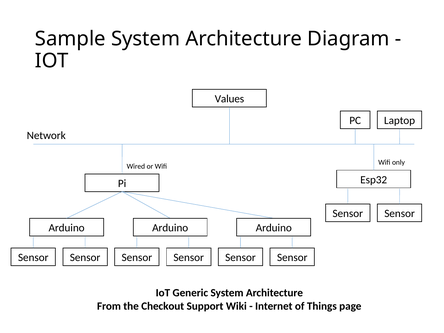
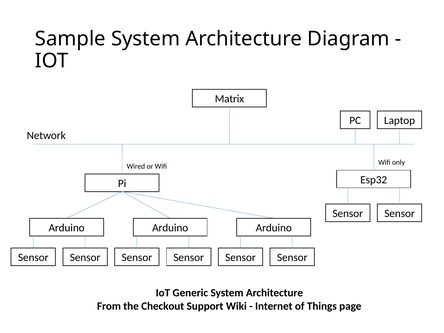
Values: Values -> Matrix
